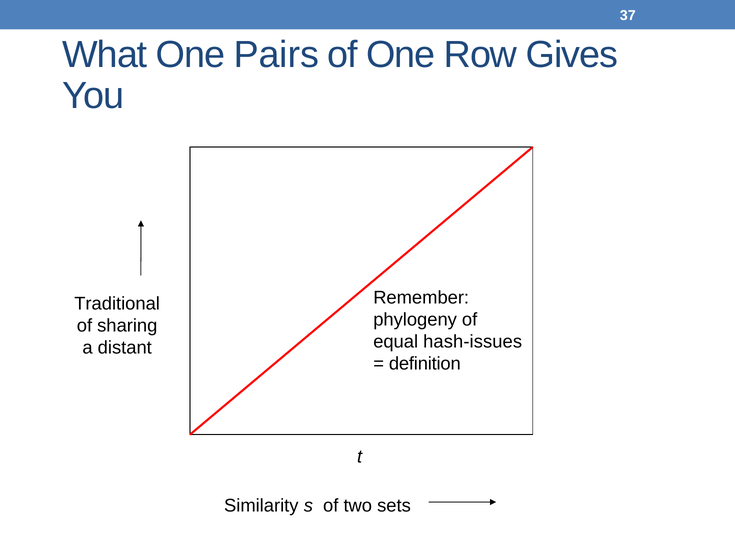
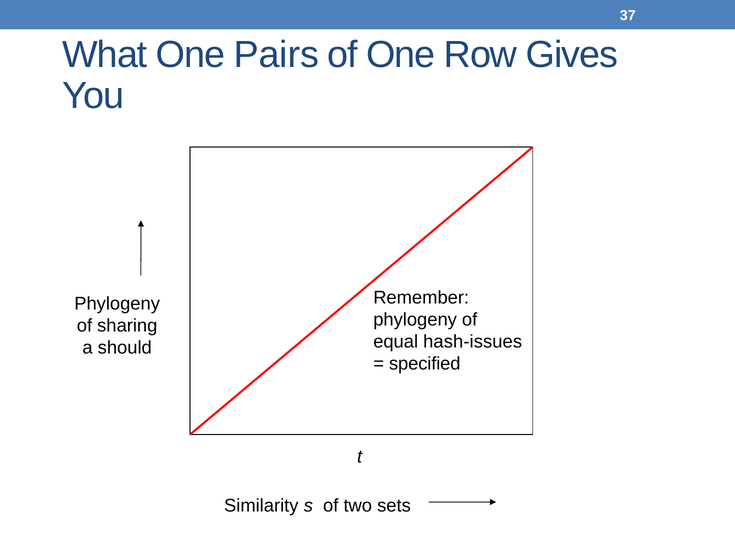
Traditional at (117, 304): Traditional -> Phylogeny
distant: distant -> should
definition: definition -> specified
